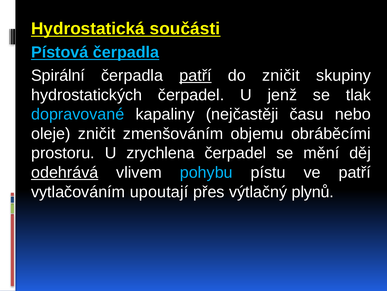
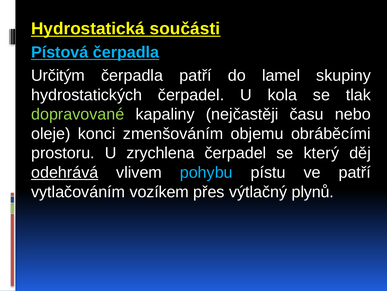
Spirální: Spirální -> Určitým
patří at (195, 75) underline: present -> none
do zničit: zničit -> lamel
jenž: jenž -> kola
dopravované colour: light blue -> light green
oleje zničit: zničit -> konci
mění: mění -> který
upoutají: upoutají -> vozíkem
